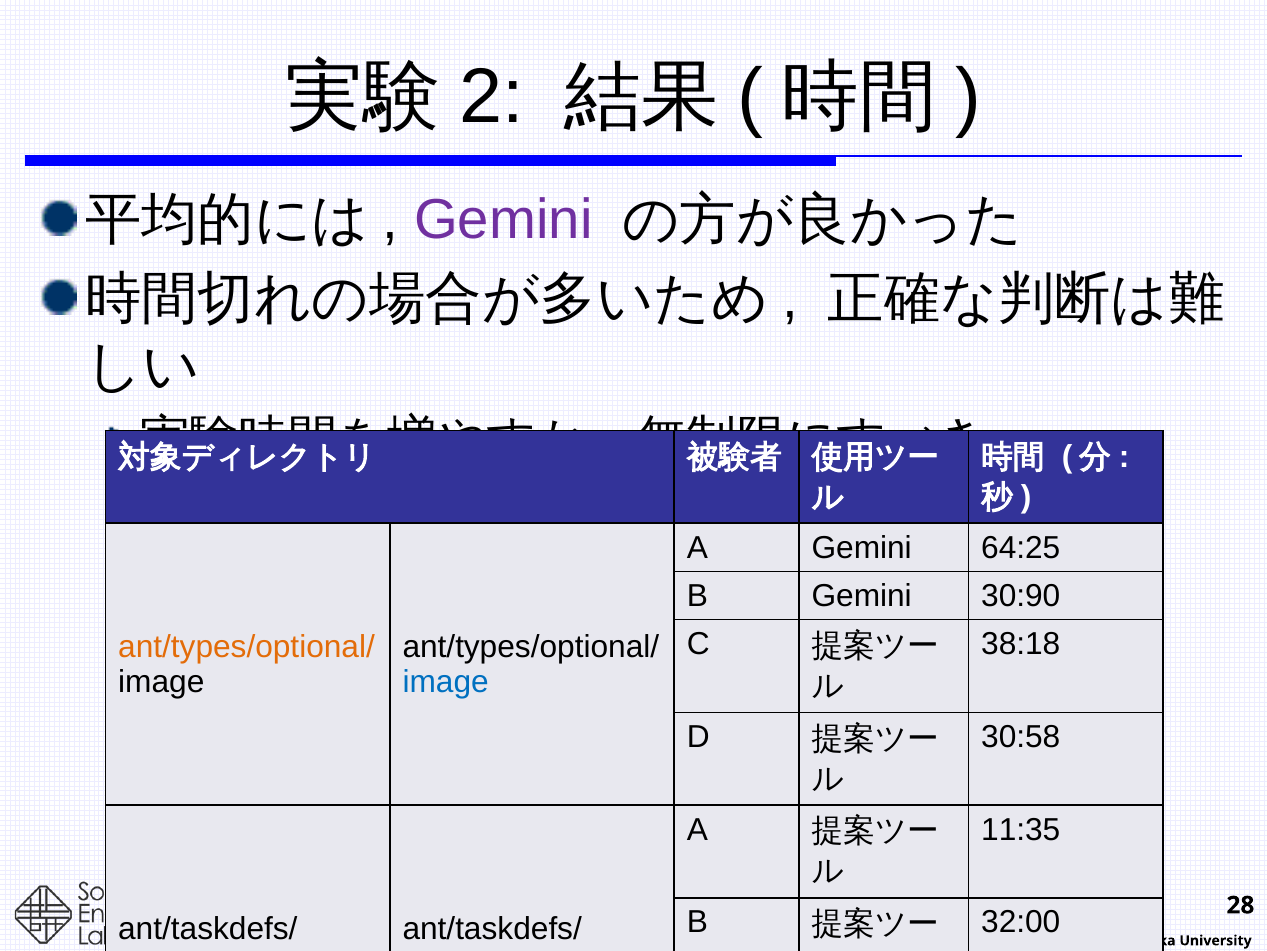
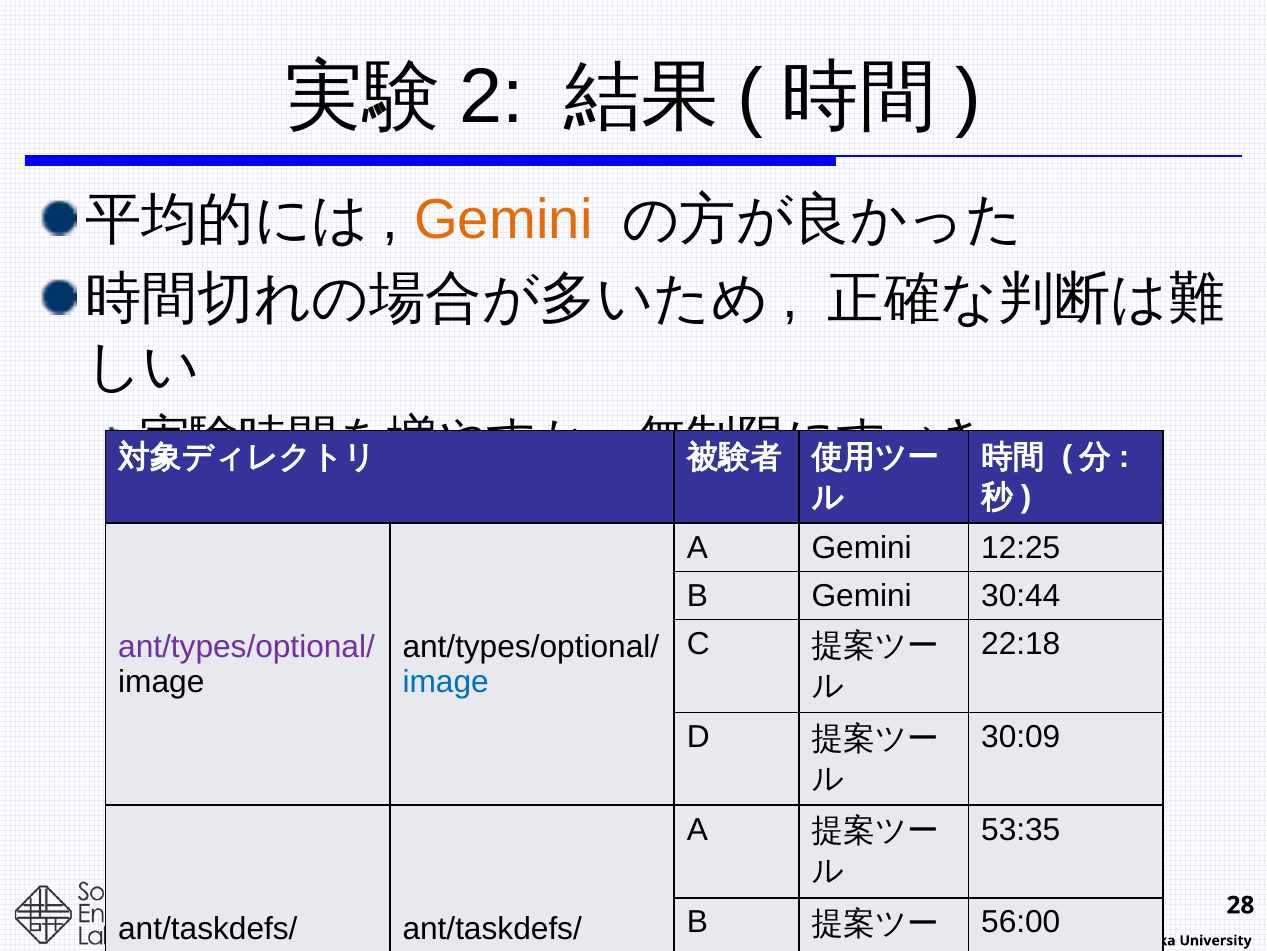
Gemini at (503, 220) colour: purple -> orange
64:25: 64:25 -> 12:25
30:90: 30:90 -> 30:44
38:18: 38:18 -> 22:18
ant/types/optional/ at (247, 646) colour: orange -> purple
30:58: 30:58 -> 30:09
11:35: 11:35 -> 53:35
32:00: 32:00 -> 56:00
